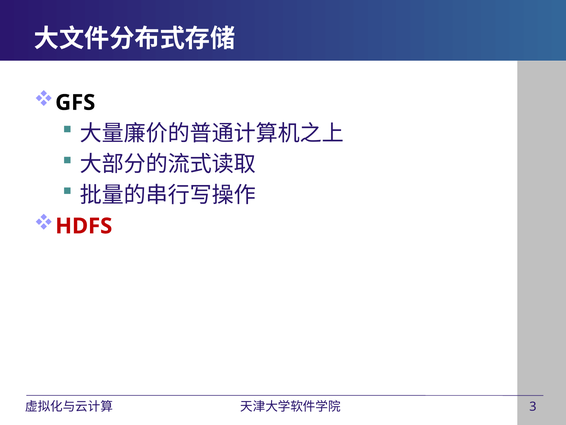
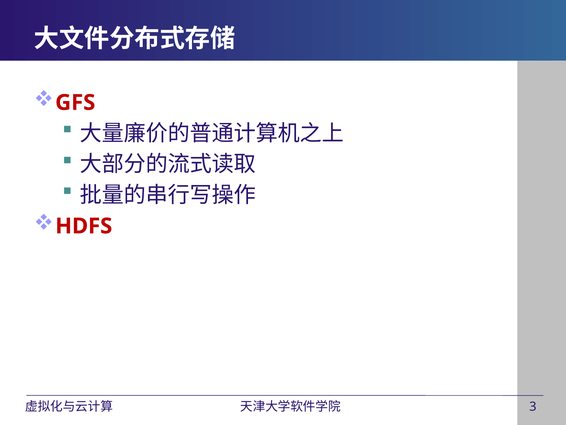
GFS colour: black -> red
